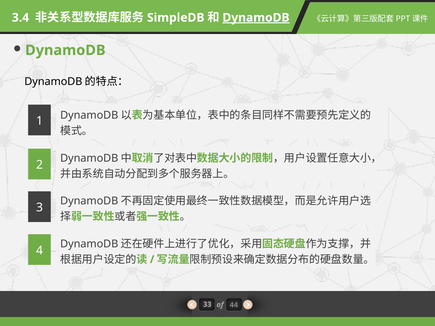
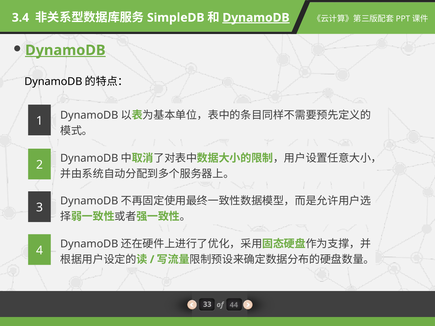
DynamoDB at (65, 50) underline: none -> present
